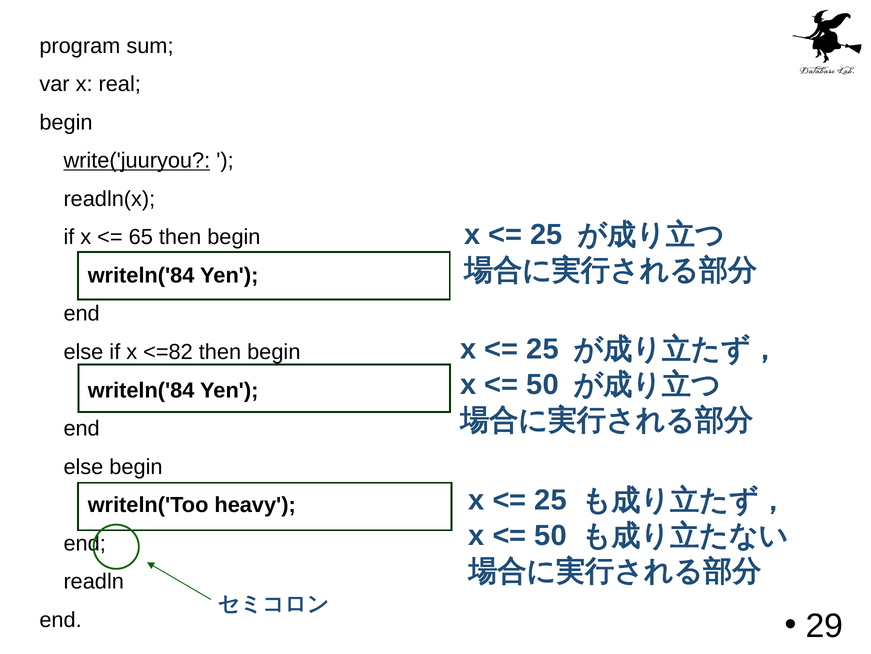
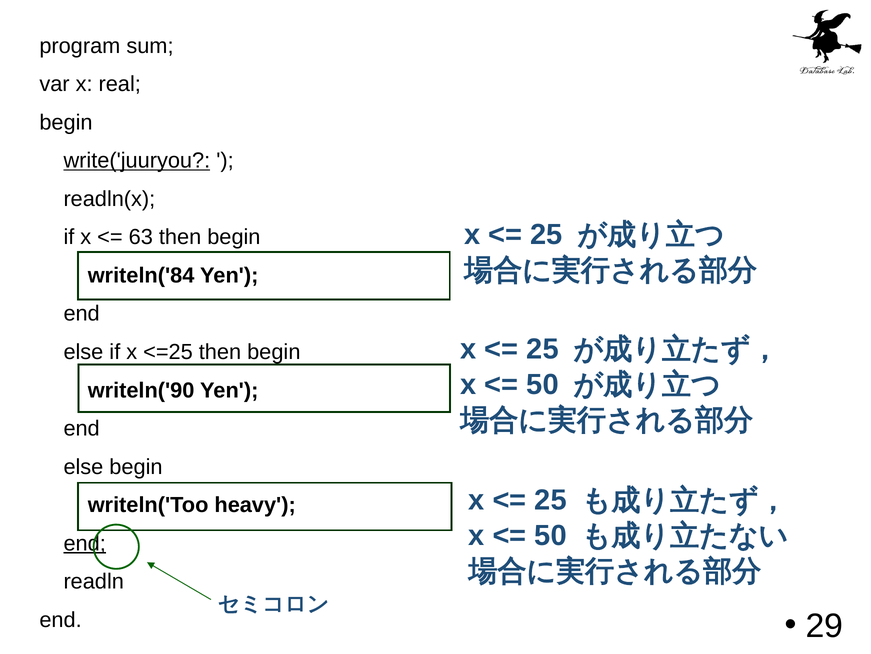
65: 65 -> 63
<=82: <=82 -> <=25
writeln('84 at (141, 390): writeln('84 -> writeln('90
end at (85, 543) underline: none -> present
